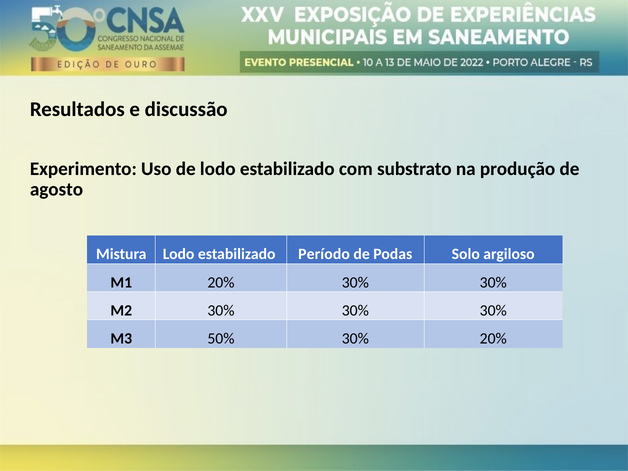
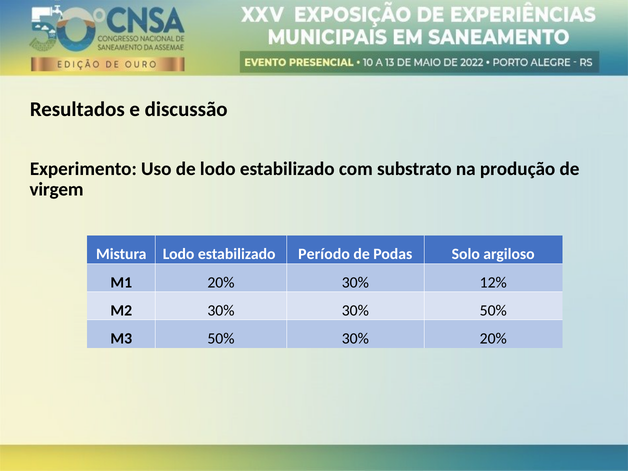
agosto: agosto -> virgem
20% 30% 30%: 30% -> 12%
30% 30% 30%: 30% -> 50%
